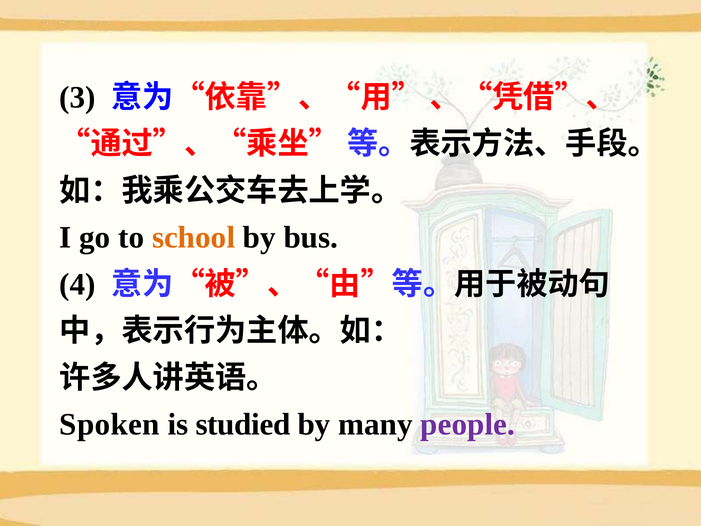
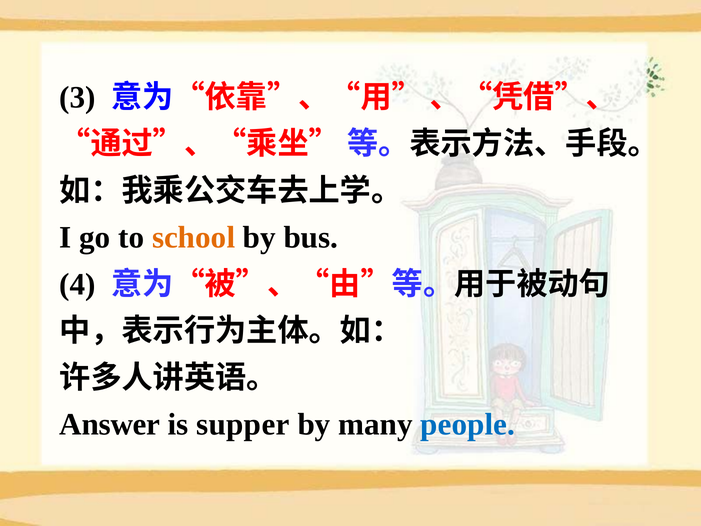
Spoken: Spoken -> Answer
studied: studied -> supper
people colour: purple -> blue
